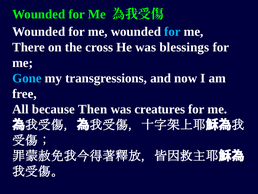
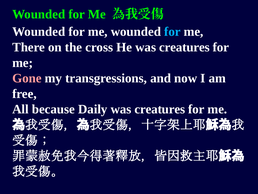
He was blessings: blessings -> creatures
Gone colour: light blue -> pink
Then: Then -> Daily
